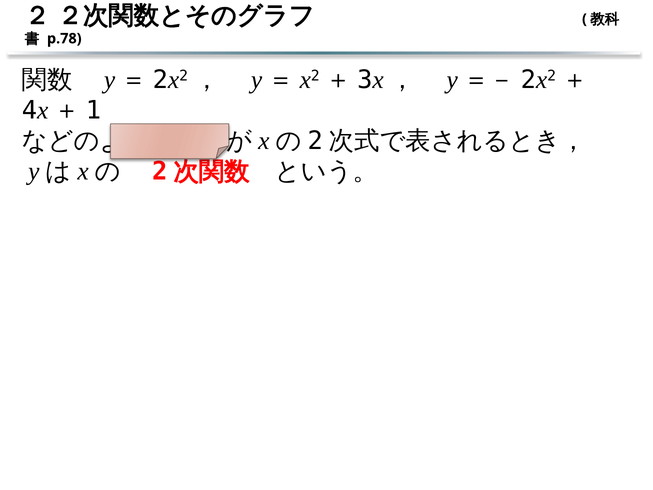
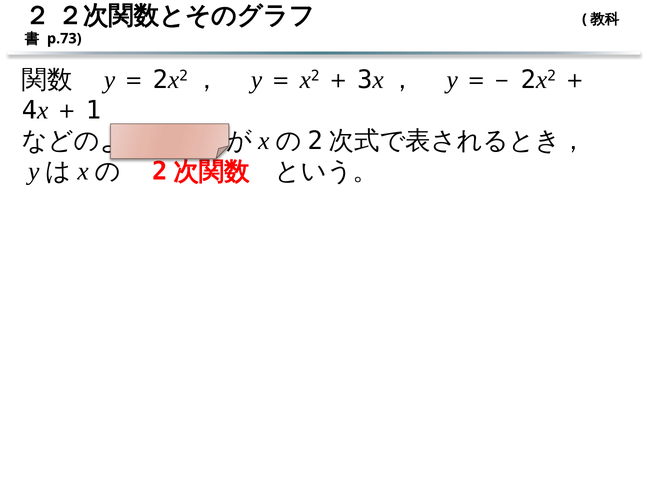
p.78: p.78 -> p.73
